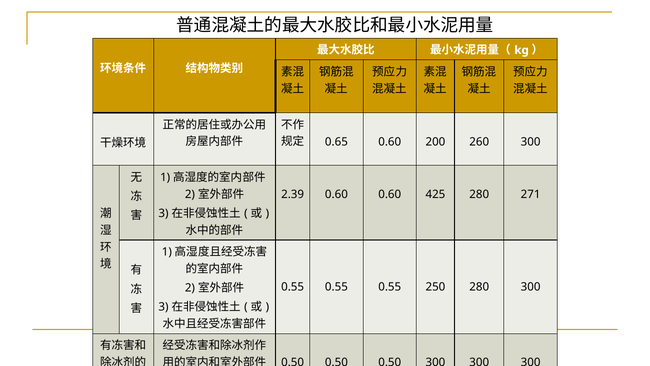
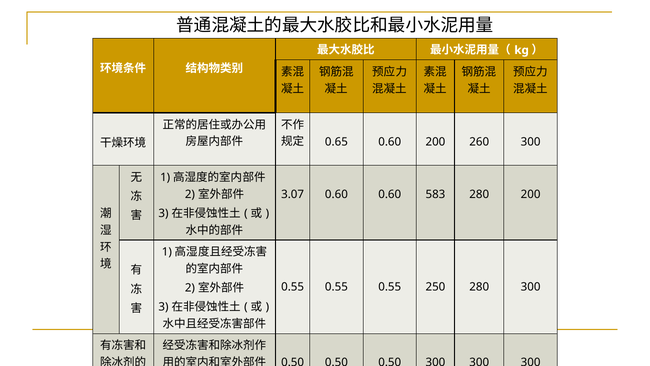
2.39: 2.39 -> 3.07
425: 425 -> 583
280 271: 271 -> 200
